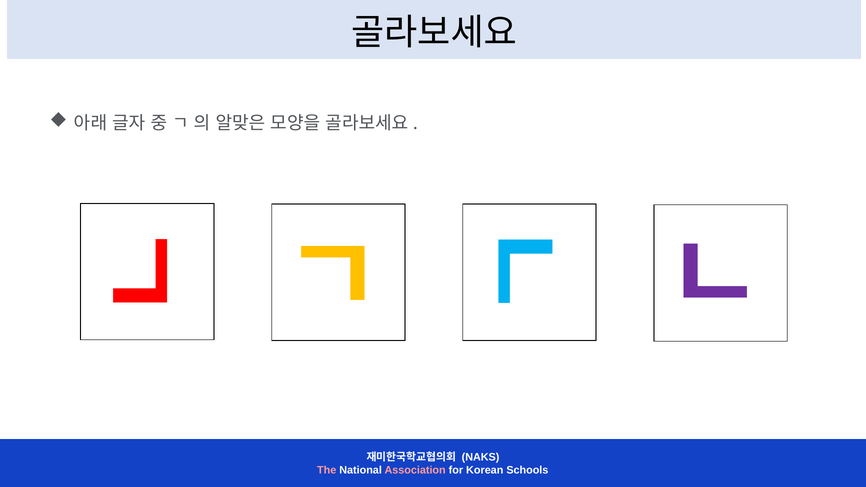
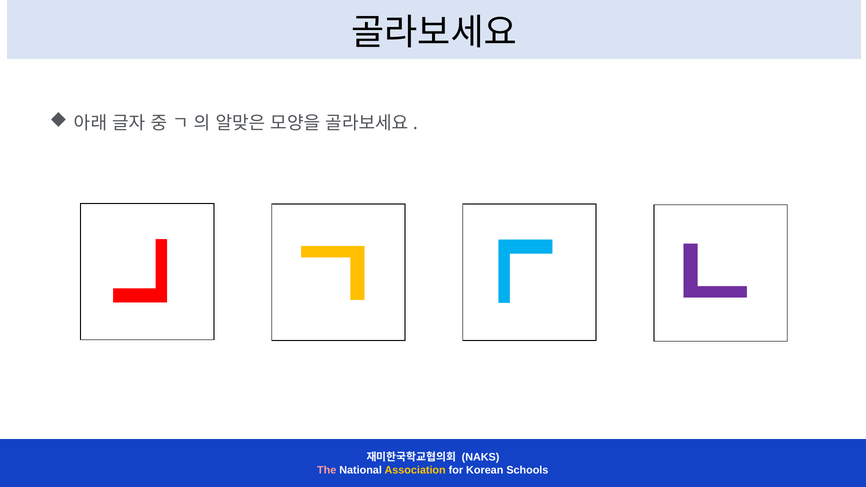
Association colour: pink -> yellow
